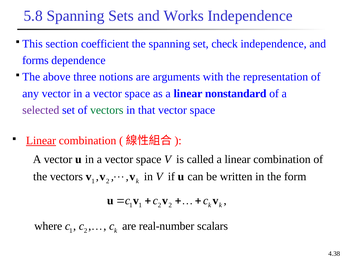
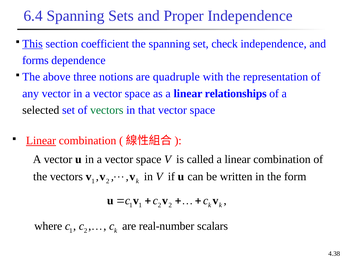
5.8: 5.8 -> 6.4
Works: Works -> Proper
This underline: none -> present
arguments: arguments -> quadruple
nonstandard: nonstandard -> relationships
selected colour: purple -> black
